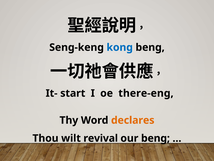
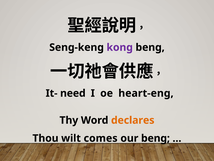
kong colour: blue -> purple
start: start -> need
there-eng: there-eng -> heart-eng
revival: revival -> comes
